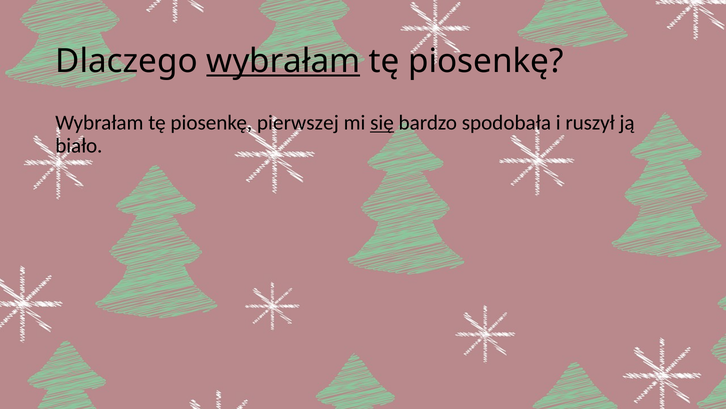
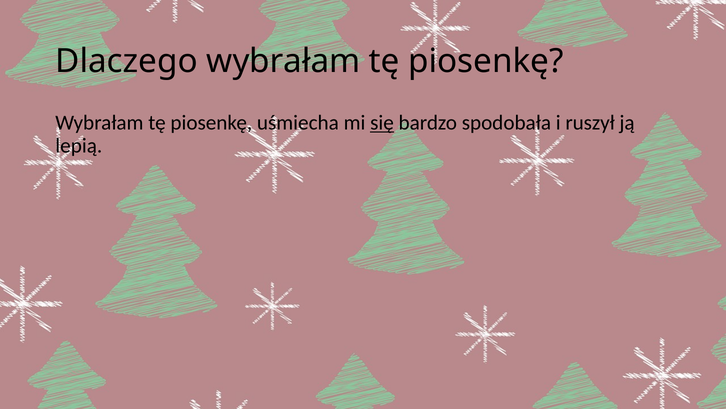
wybrałam at (283, 61) underline: present -> none
pierwszej: pierwszej -> uśmiecha
biało: biało -> lepią
